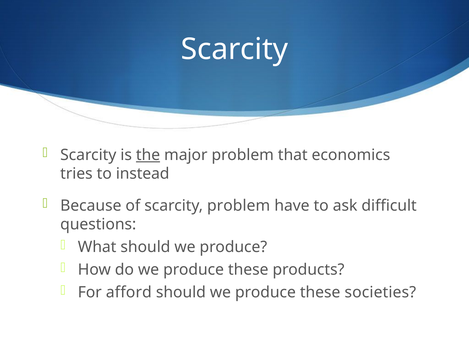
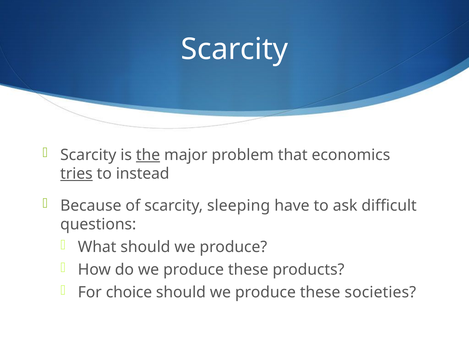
tries underline: none -> present
scarcity problem: problem -> sleeping
afford: afford -> choice
